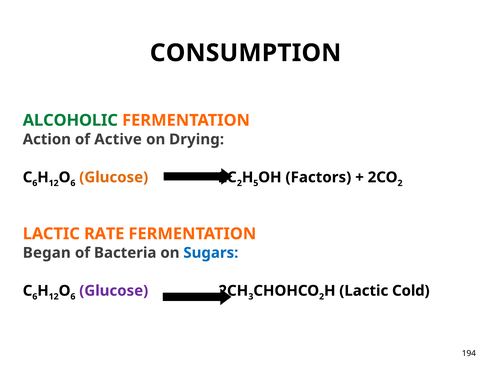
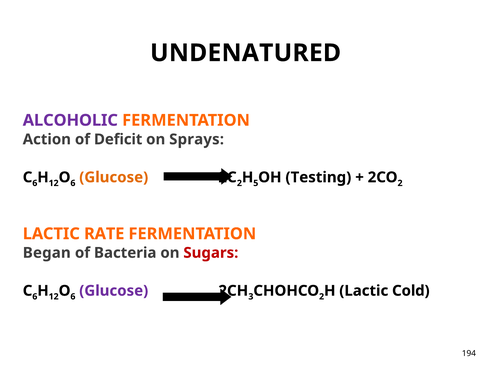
CONSUMPTION: CONSUMPTION -> UNDENATURED
ALCOHOLIC colour: green -> purple
Active: Active -> Deficit
Drying: Drying -> Sprays
Factors: Factors -> Testing
Sugars colour: blue -> red
